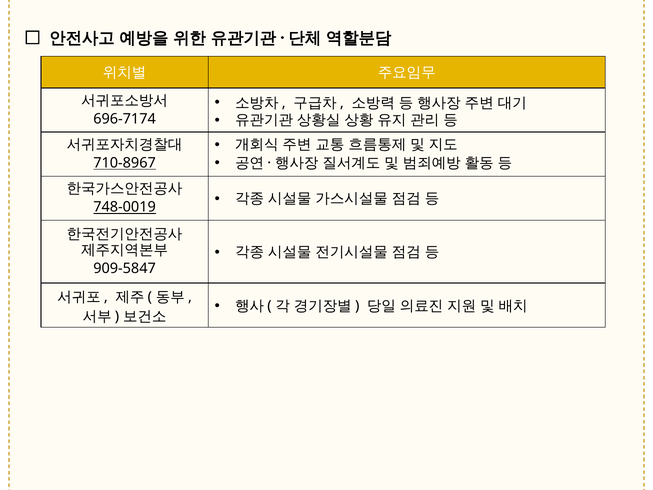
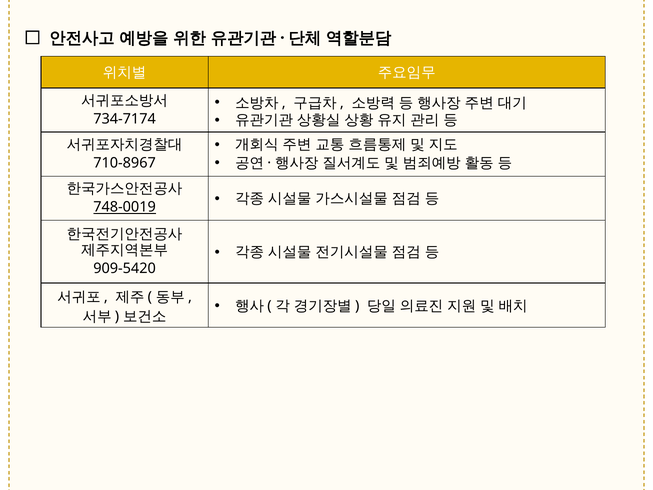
696-7174: 696-7174 -> 734-7174
710-8967 underline: present -> none
909-5847: 909-5847 -> 909-5420
